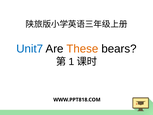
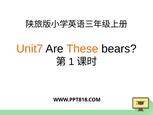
Unit7 colour: blue -> orange
